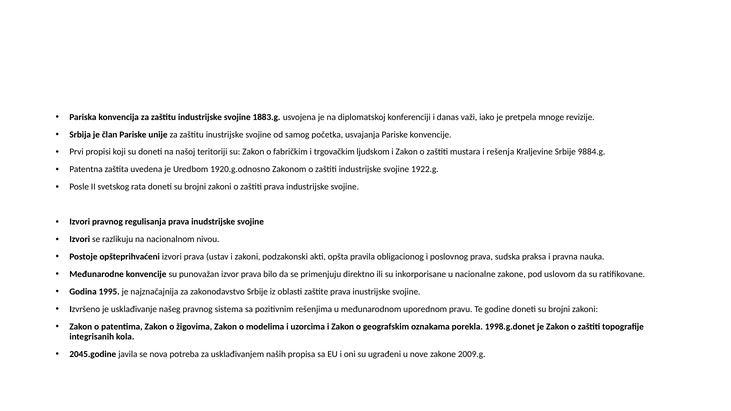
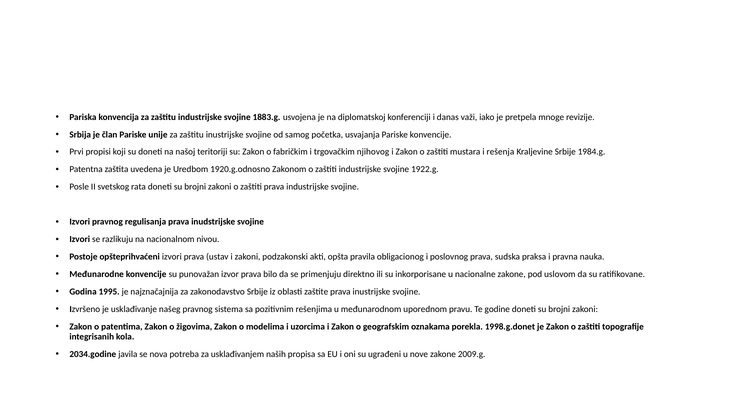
ljudskom: ljudskom -> njihovog
9884.g: 9884.g -> 1984.g
2045.godine: 2045.godine -> 2034.godine
